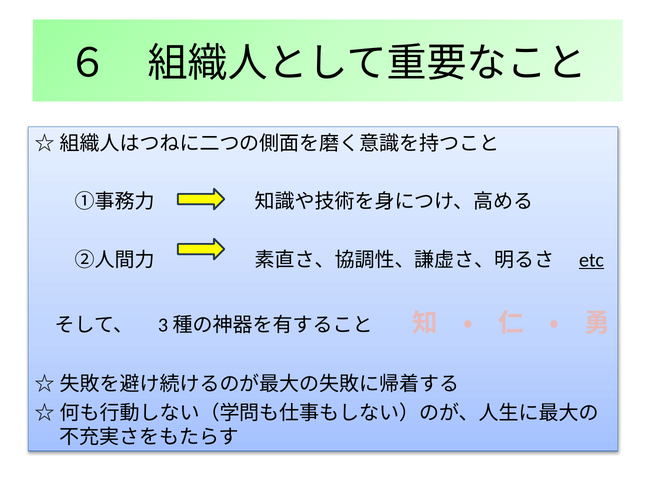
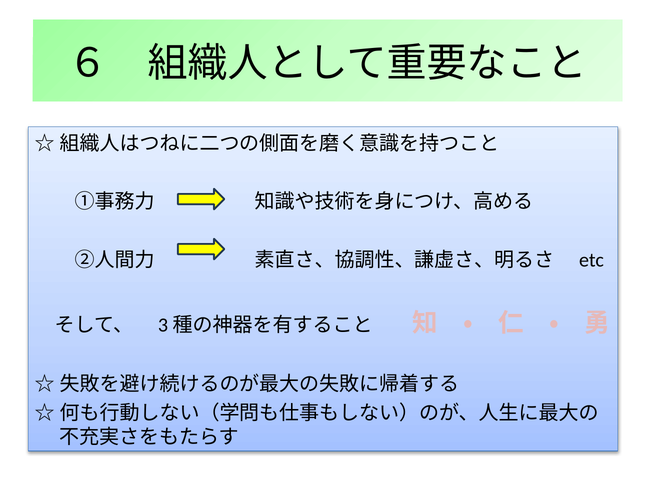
etc underline: present -> none
